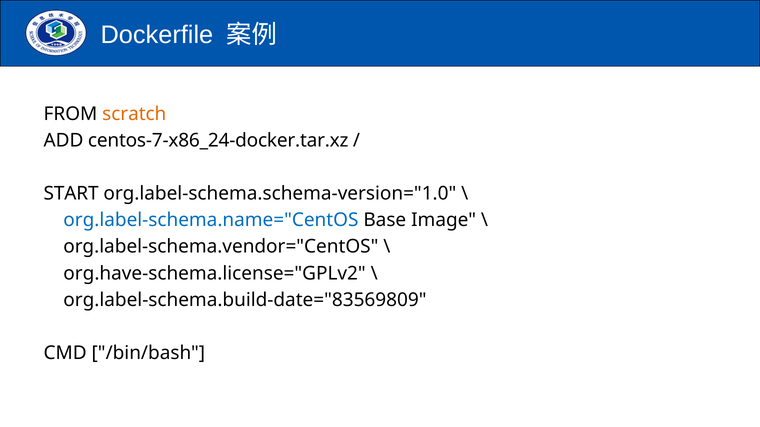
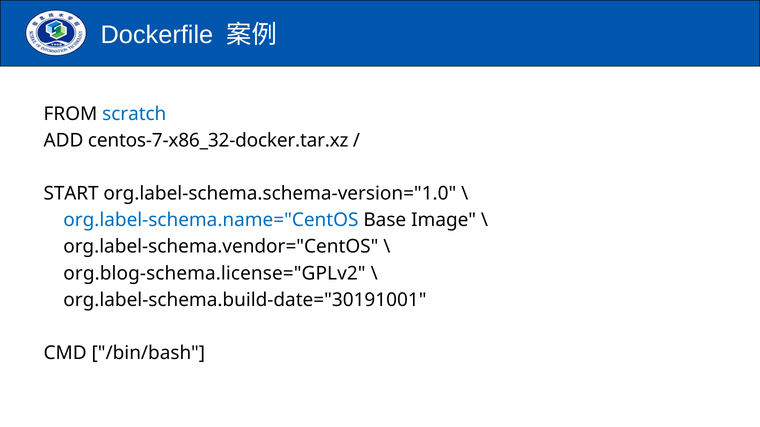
scratch colour: orange -> blue
centos-7-x86_24-docker.tar.xz: centos-7-x86_24-docker.tar.xz -> centos-7-x86_32-docker.tar.xz
org.have-schema.license="GPLv2: org.have-schema.license="GPLv2 -> org.blog-schema.license="GPLv2
org.label-schema.build-date="83569809: org.label-schema.build-date="83569809 -> org.label-schema.build-date="30191001
